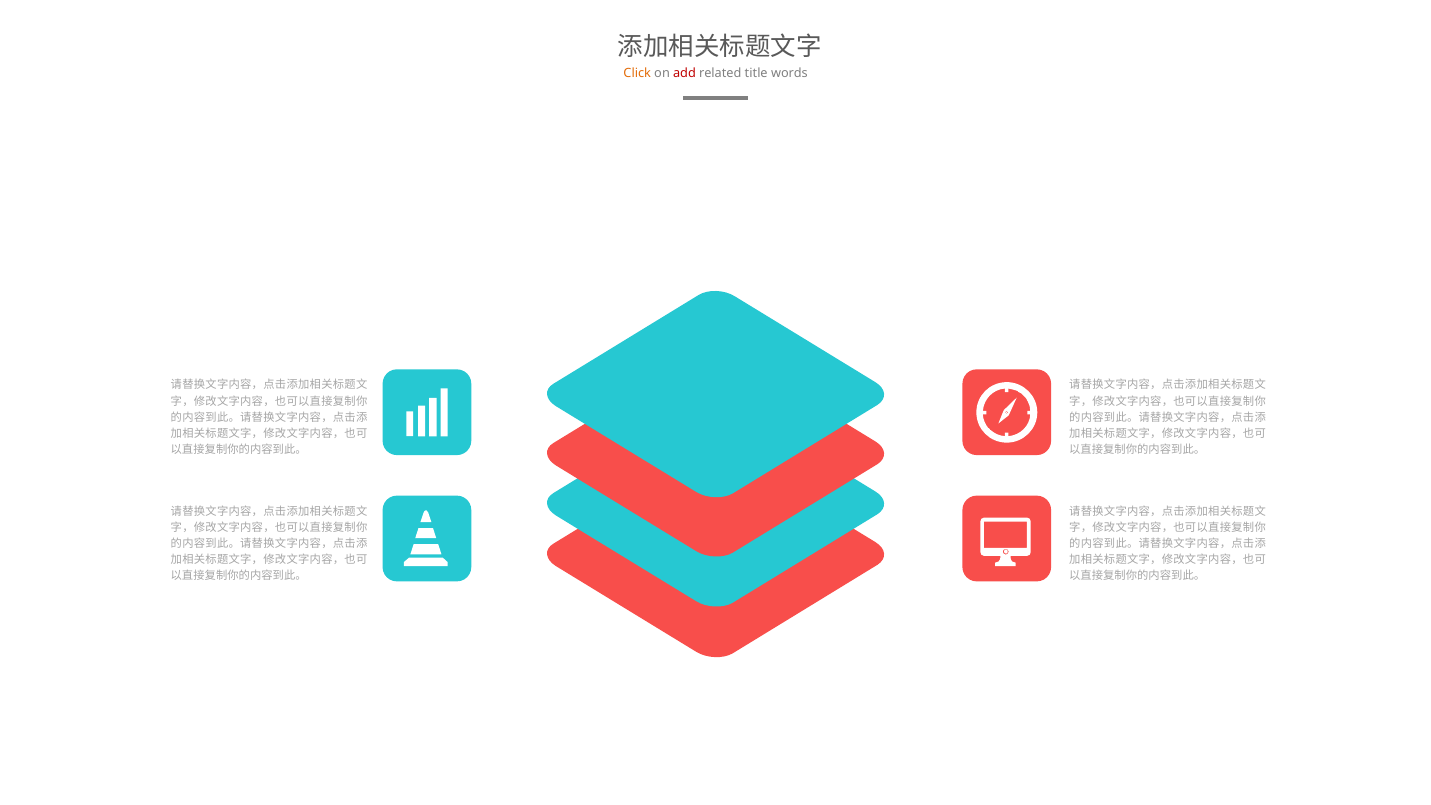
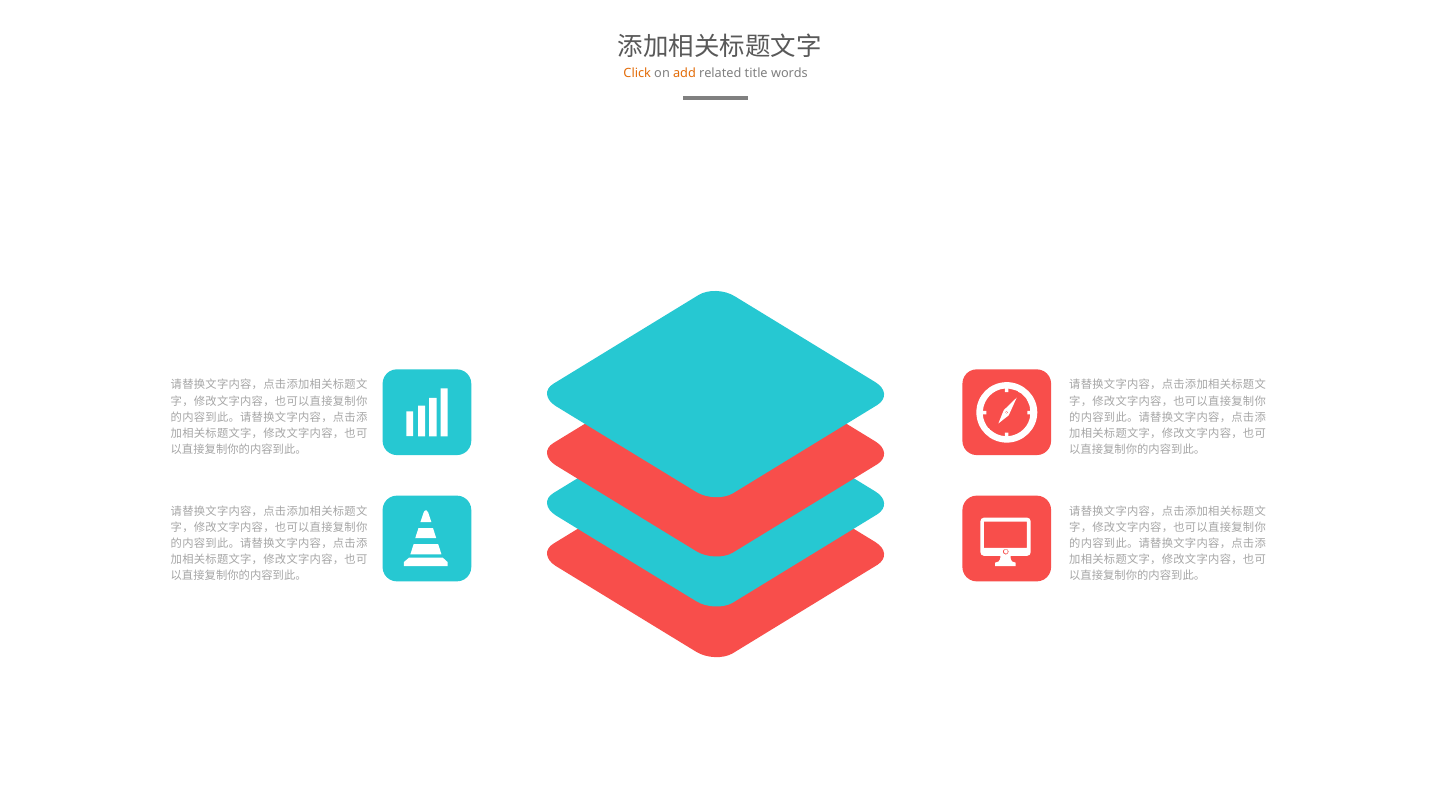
add colour: red -> orange
